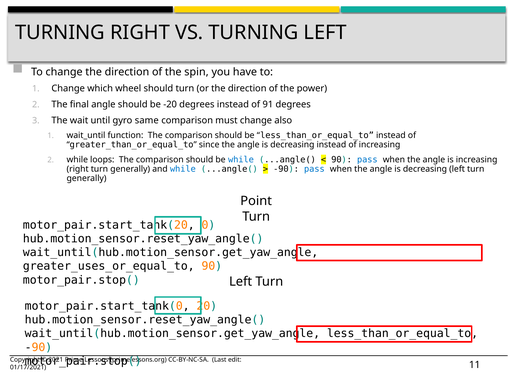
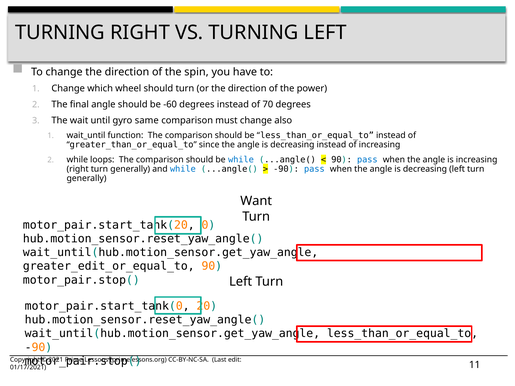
-20: -20 -> -60
91: 91 -> 70
Point: Point -> Want
greater_uses_or_equal_to: greater_uses_or_equal_to -> greater_edit_or_equal_to
